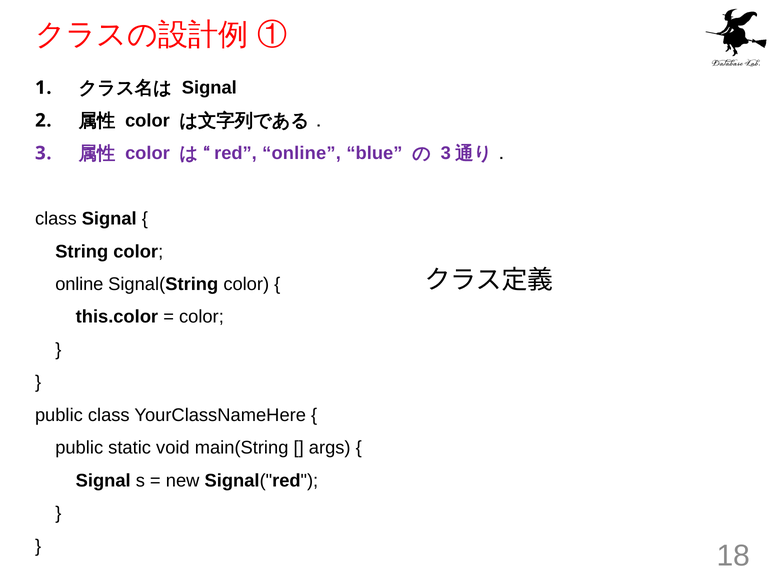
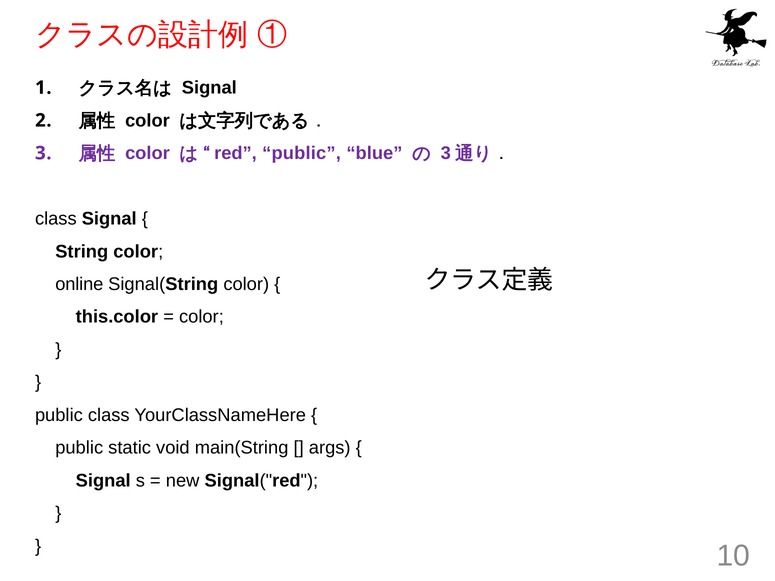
red online: online -> public
18: 18 -> 10
